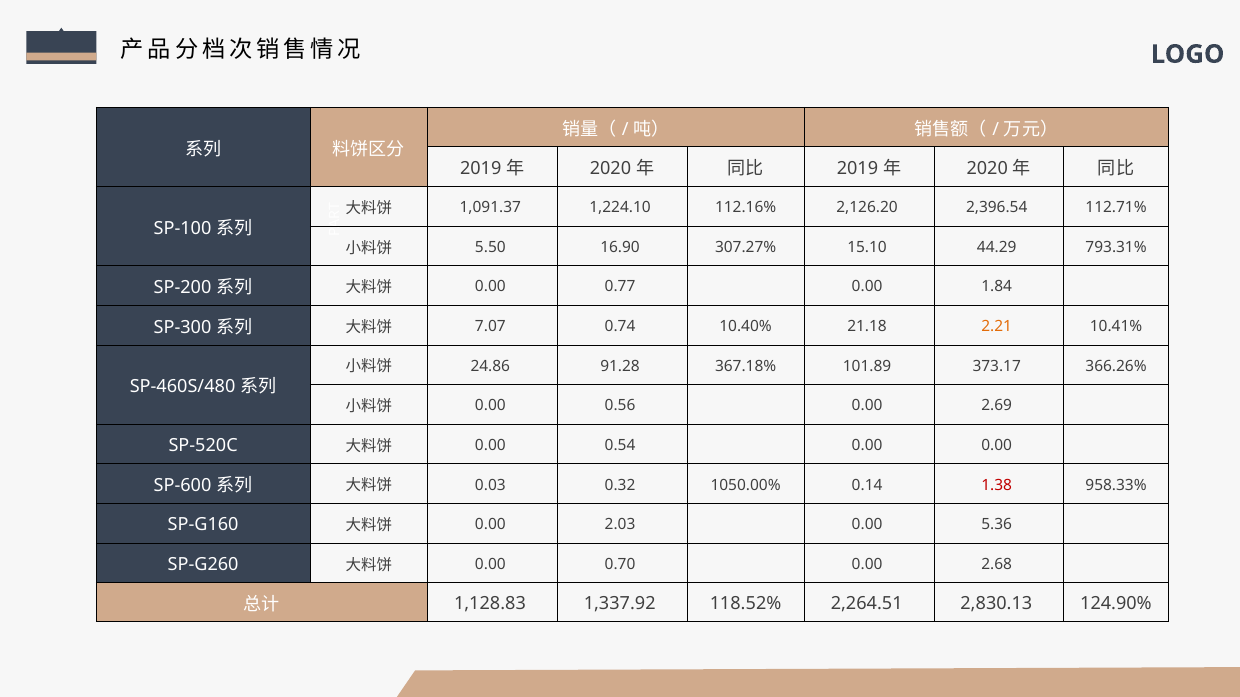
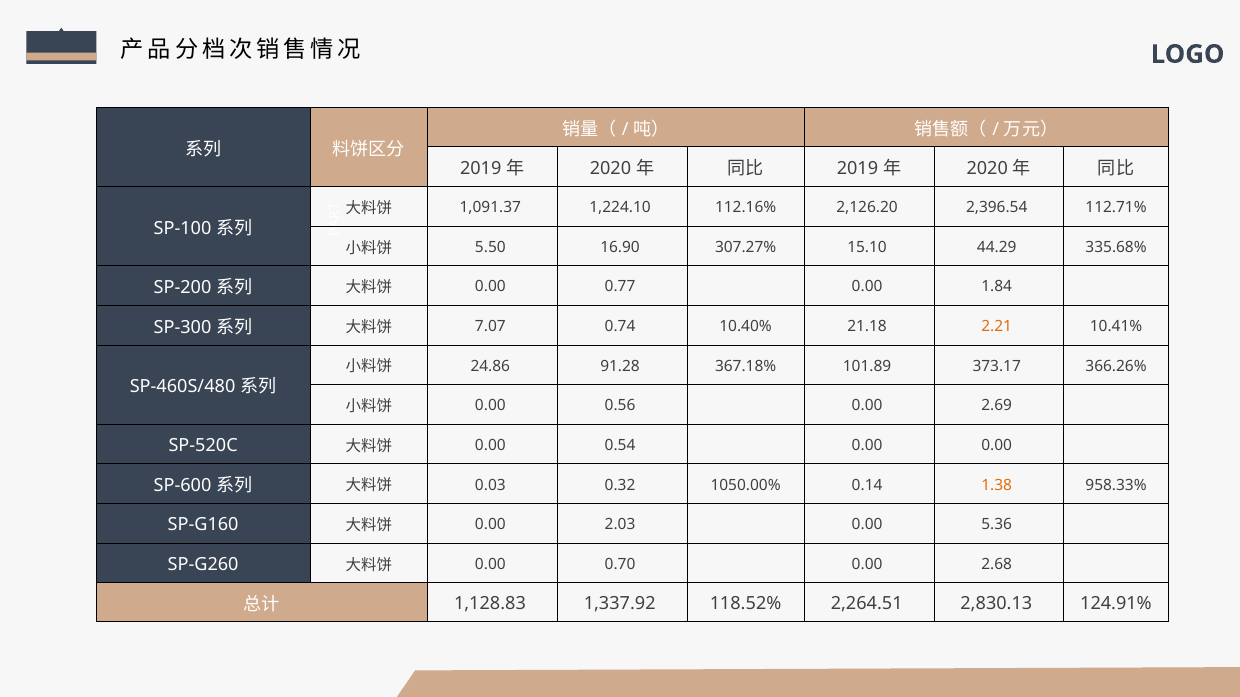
793.31%: 793.31% -> 335.68%
1.38 colour: red -> orange
124.90%: 124.90% -> 124.91%
